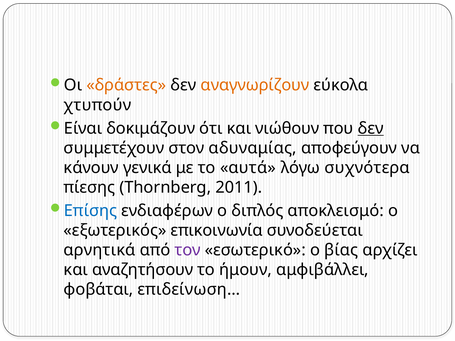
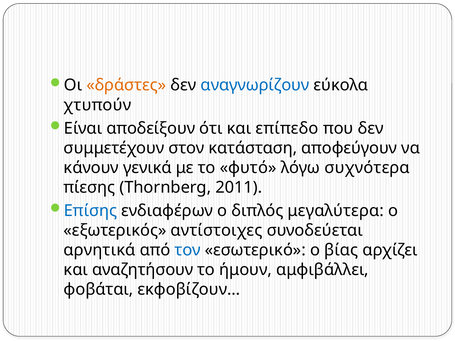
αναγνωρίζουν colour: orange -> blue
δοκιμάζουν: δοκιμάζουν -> αποδείξουν
νιώθουν: νιώθουν -> επίπεδο
δεν at (371, 128) underline: present -> none
αδυναμίας: αδυναμίας -> κατάσταση
αυτά: αυτά -> φυτό
αποκλεισμό: αποκλεισμό -> μεγαλύτερα
επικοινωνία: επικοινωνία -> αντίστοιχες
τον colour: purple -> blue
επιδείνωση…: επιδείνωση… -> εκφοβίζουν…
